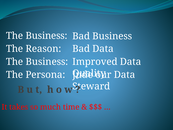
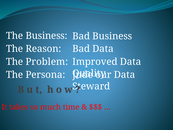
Business at (47, 62): Business -> Problem
